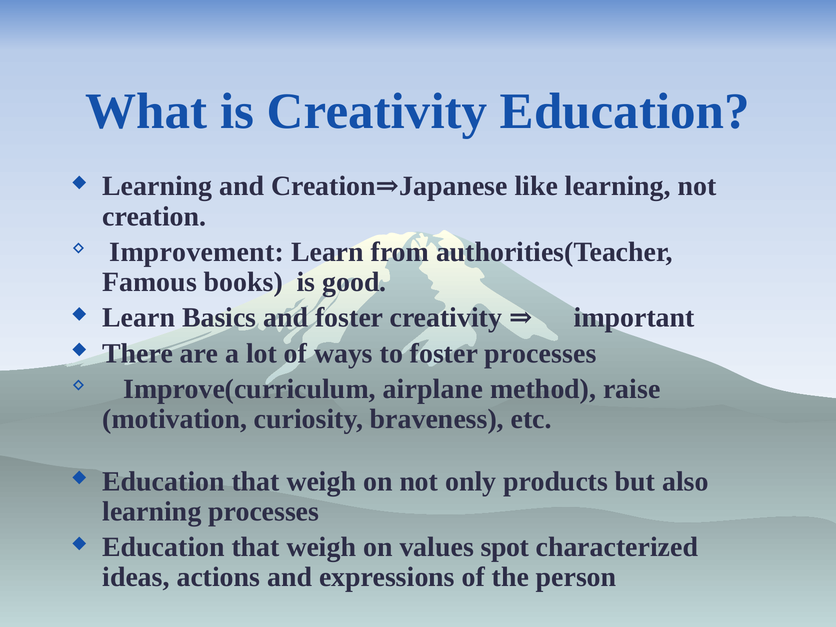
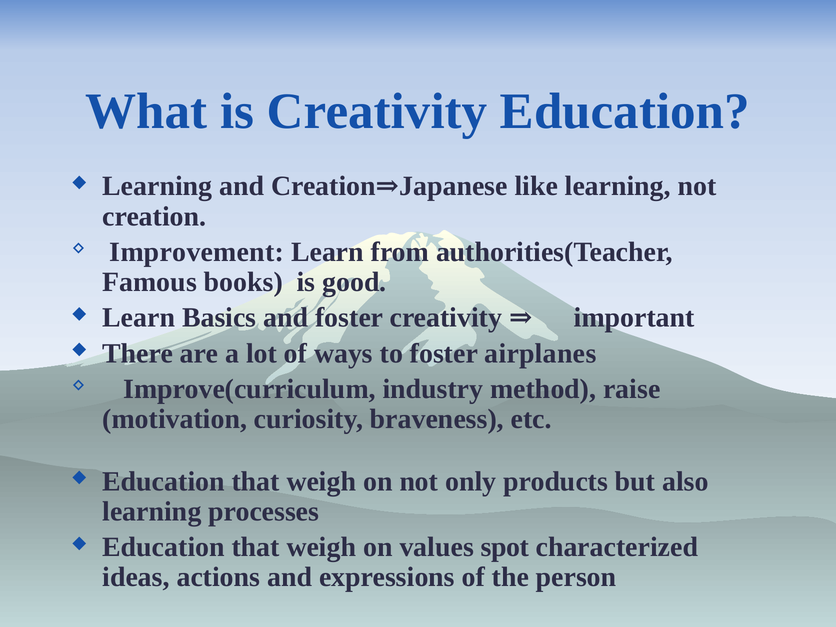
foster processes: processes -> airplanes
airplane: airplane -> industry
